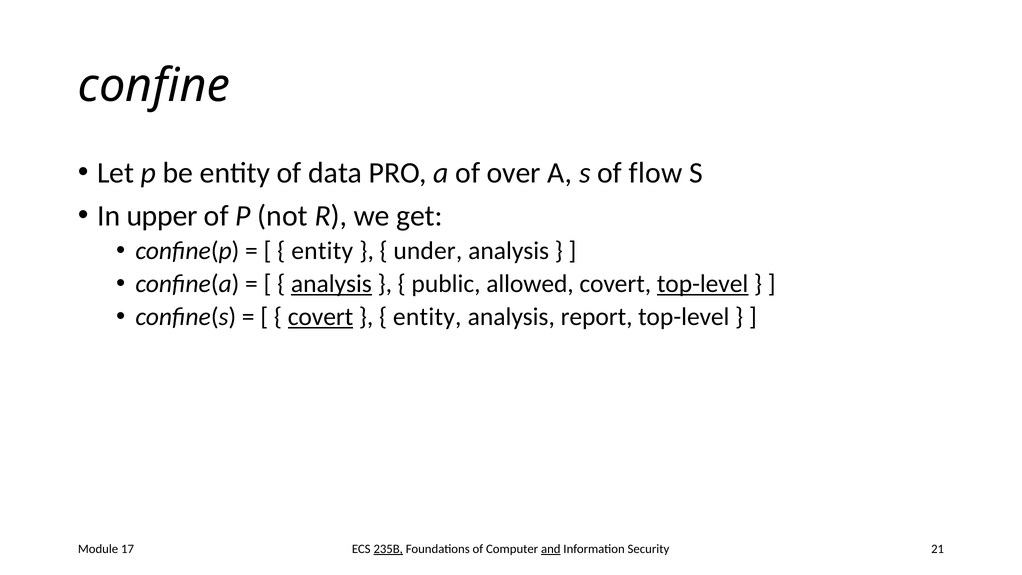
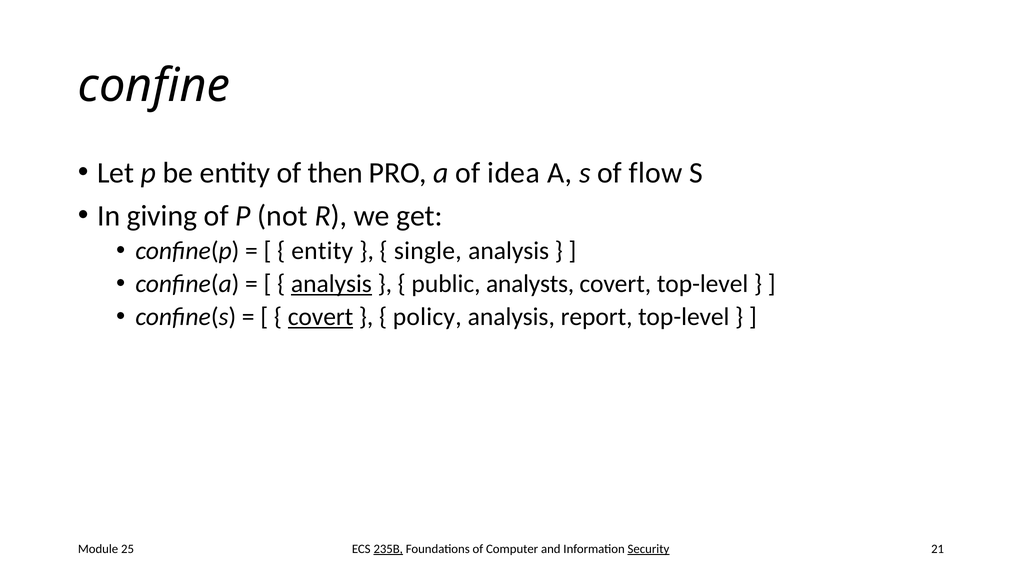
data: data -> then
over: over -> idea
upper: upper -> giving
under: under -> single
allowed: allowed -> analysts
top-level at (703, 284) underline: present -> none
entity at (427, 317): entity -> policy
and underline: present -> none
Security underline: none -> present
17: 17 -> 25
